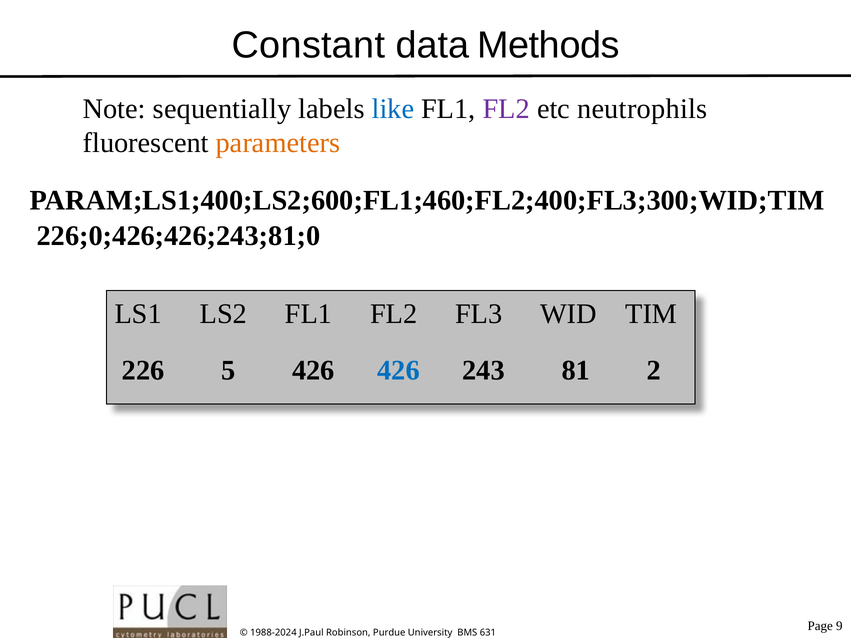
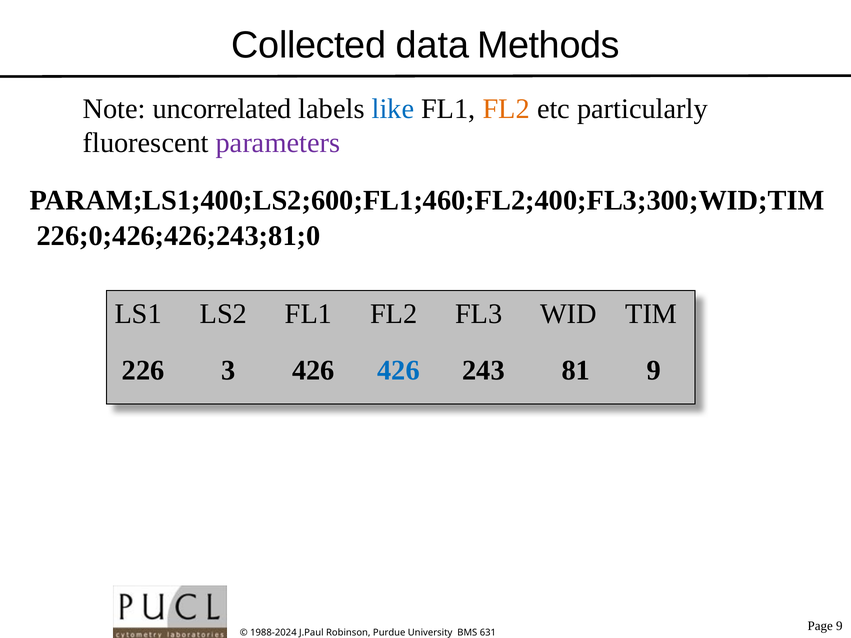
Constant: Constant -> Collected
sequentially: sequentially -> uncorrelated
FL2 at (506, 109) colour: purple -> orange
neutrophils: neutrophils -> particularly
parameters colour: orange -> purple
5: 5 -> 3
81 2: 2 -> 9
